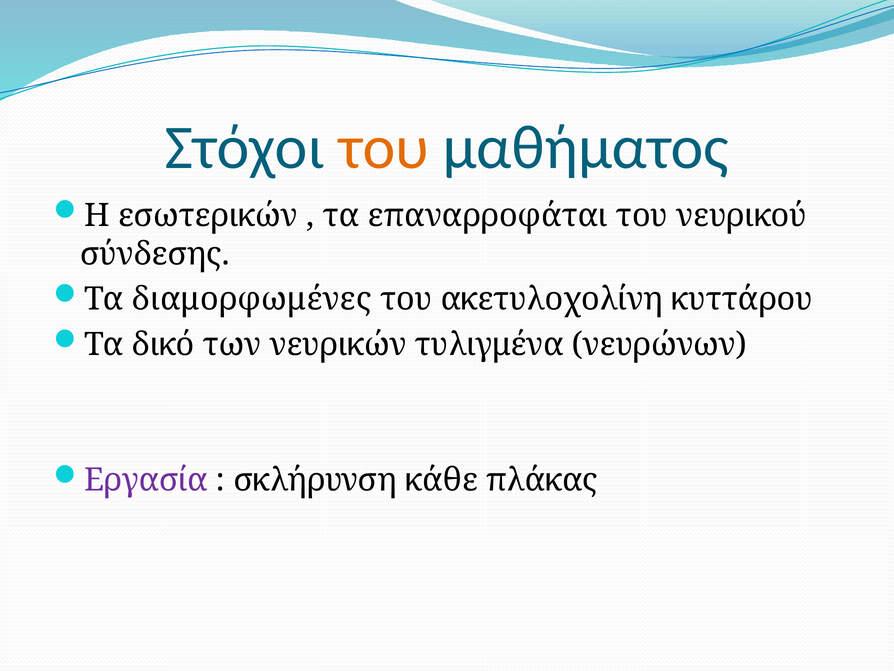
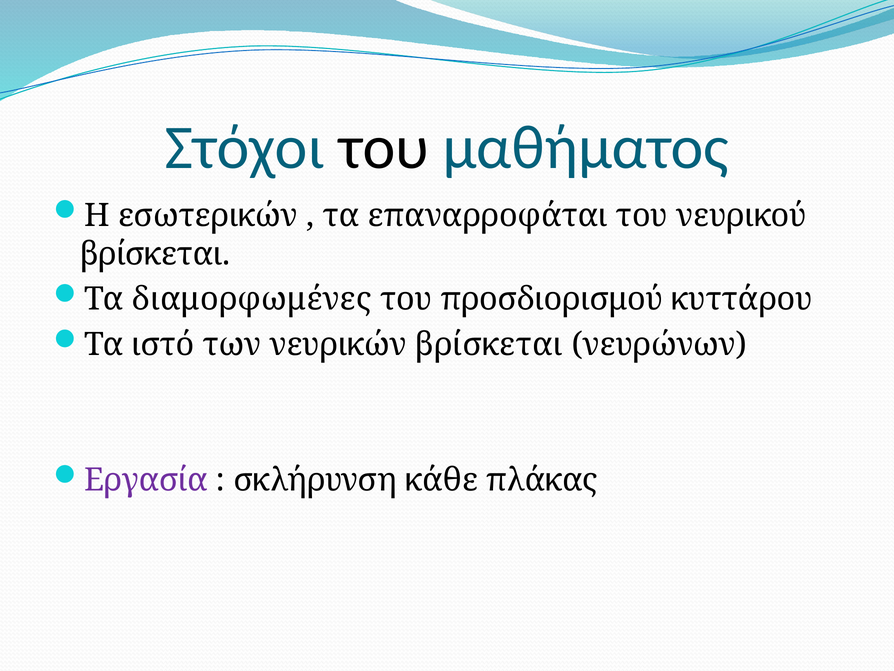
του at (384, 148) colour: orange -> black
σύνδεσης at (155, 254): σύνδεσης -> βρίσκεται
ακετυλοχολίνη: ακετυλοχολίνη -> προσδιορισμού
δικό: δικό -> ιστό
νευρικών τυλιγμένα: τυλιγμένα -> βρίσκεται
